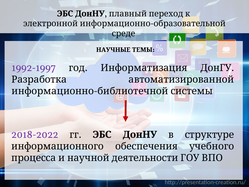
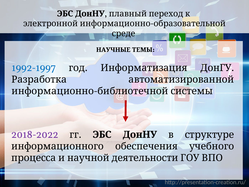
1992-1997 colour: purple -> blue
